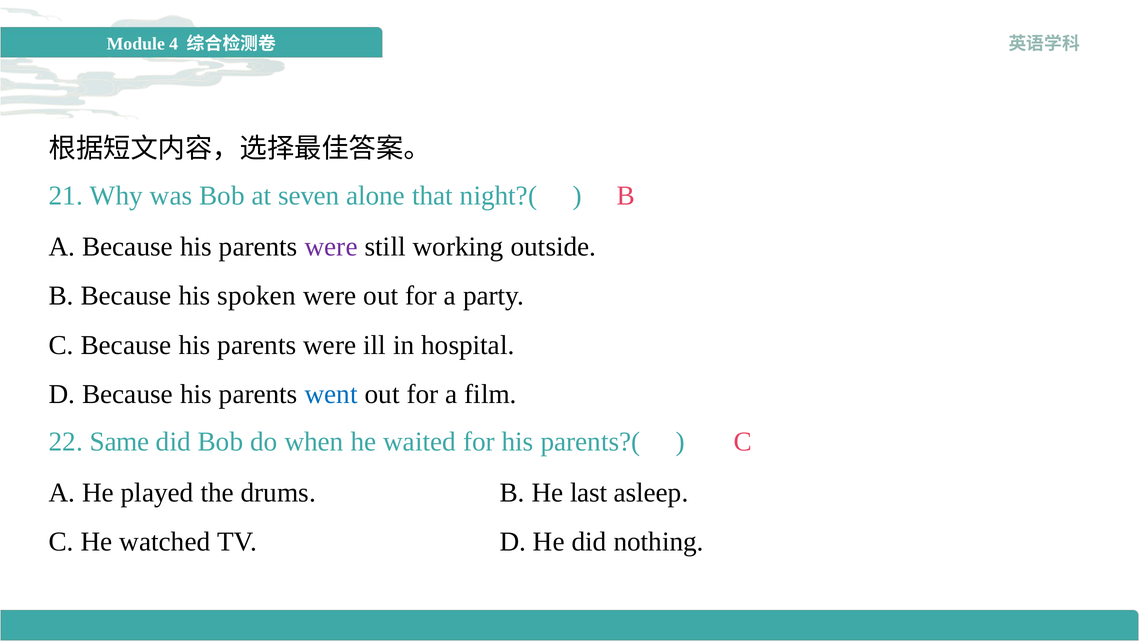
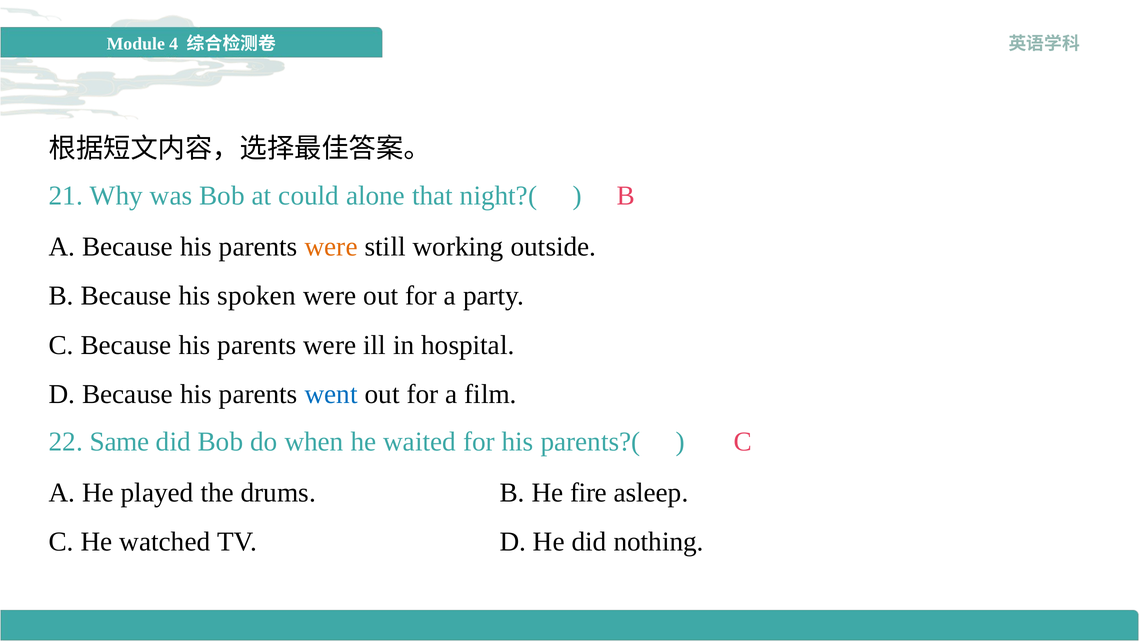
seven: seven -> could
were at (331, 247) colour: purple -> orange
last: last -> fire
